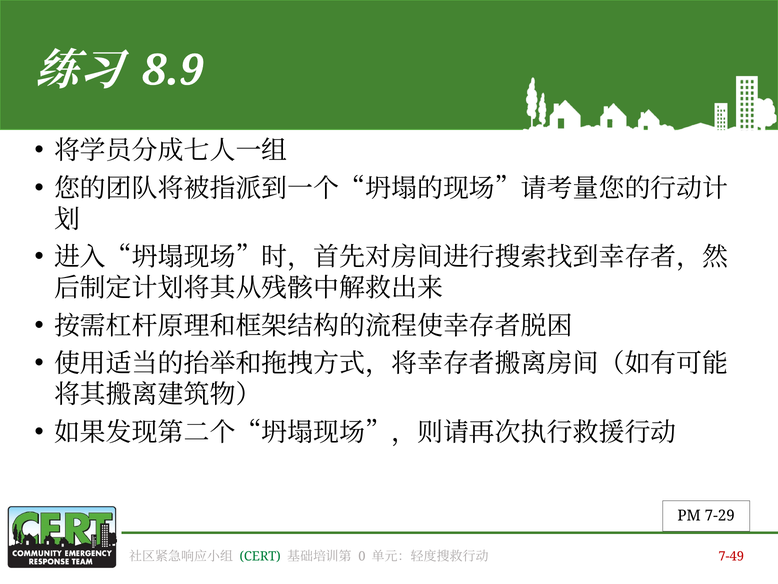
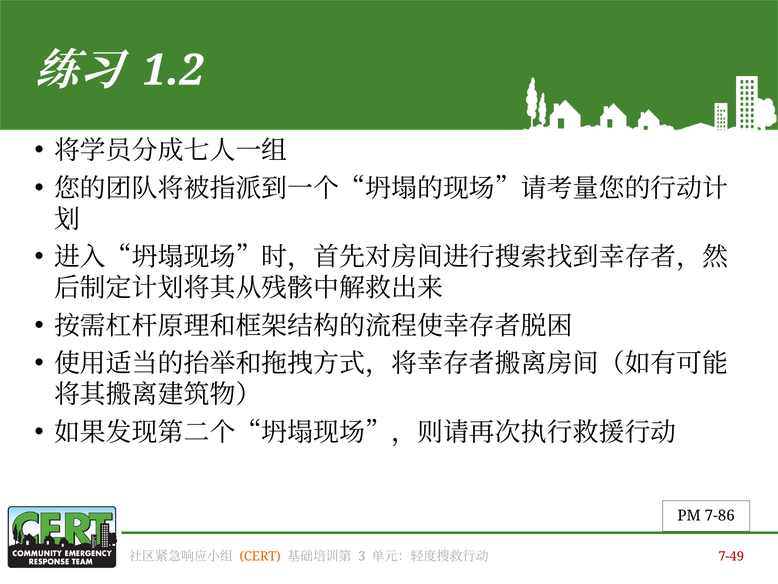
8.9: 8.9 -> 1.2
7-29: 7-29 -> 7-86
CERT colour: green -> orange
0: 0 -> 3
